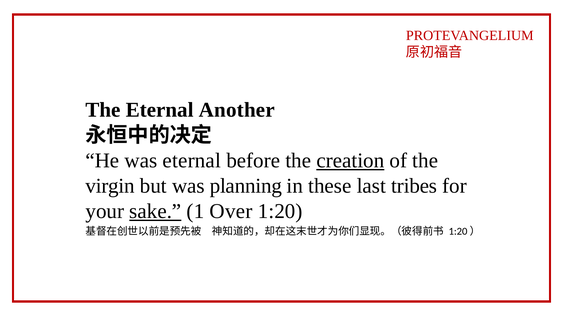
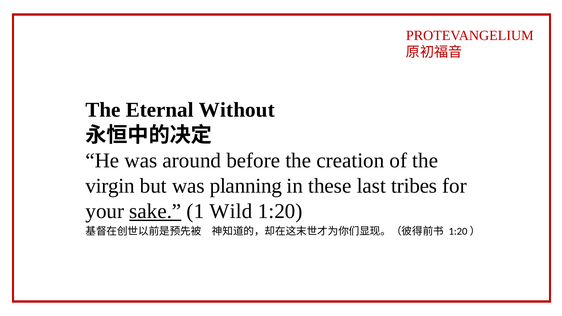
Another: Another -> Without
was eternal: eternal -> around
creation underline: present -> none
Over: Over -> Wild
